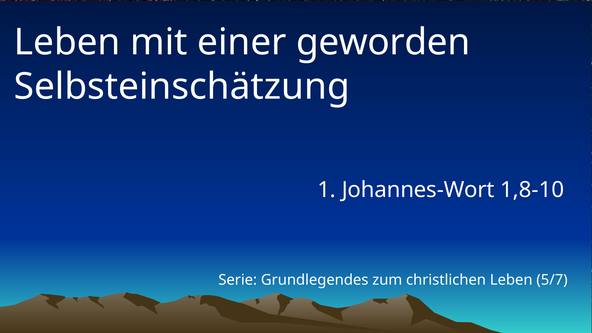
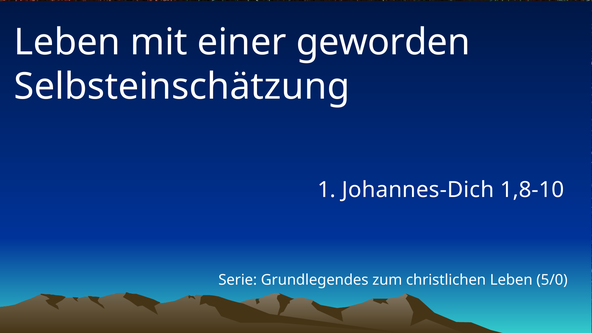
Johannes-Wort: Johannes-Wort -> Johannes-Dich
5/7: 5/7 -> 5/0
